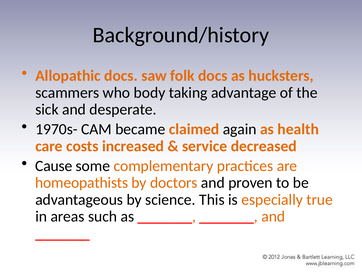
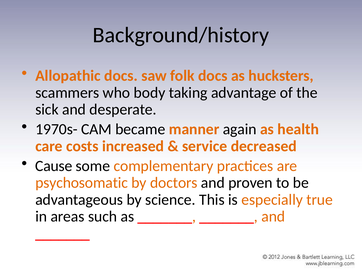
claimed: claimed -> manner
homeopathists: homeopathists -> psychosomatic
